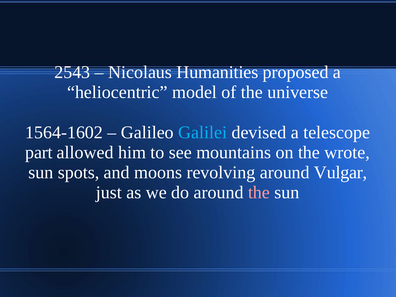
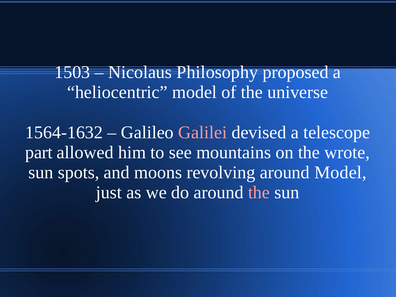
2543: 2543 -> 1503
Humanities: Humanities -> Philosophy
1564-1602: 1564-1602 -> 1564-1632
Galilei colour: light blue -> pink
around Vulgar: Vulgar -> Model
